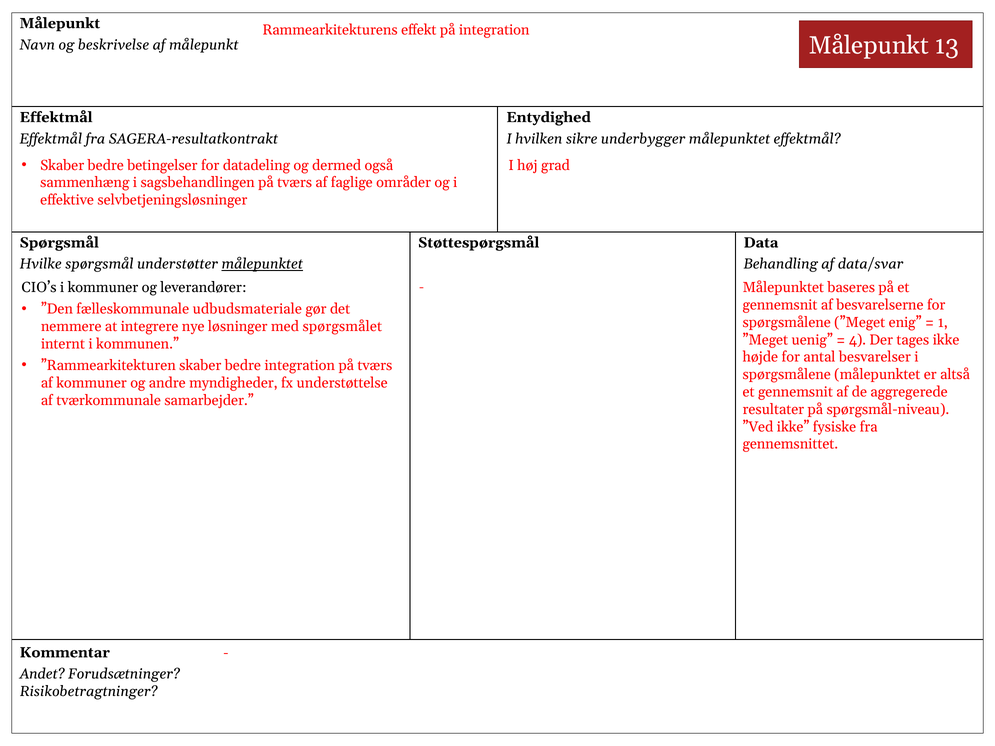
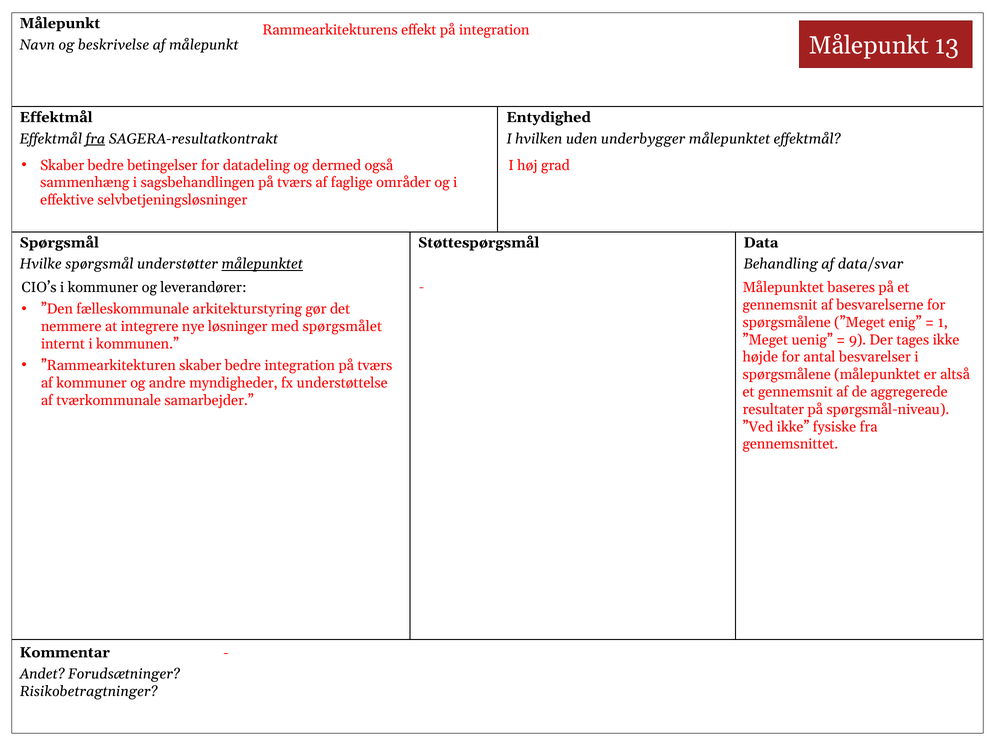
fra at (95, 139) underline: none -> present
sikre: sikre -> uden
udbudsmateriale: udbudsmateriale -> arkitekturstyring
4: 4 -> 9
